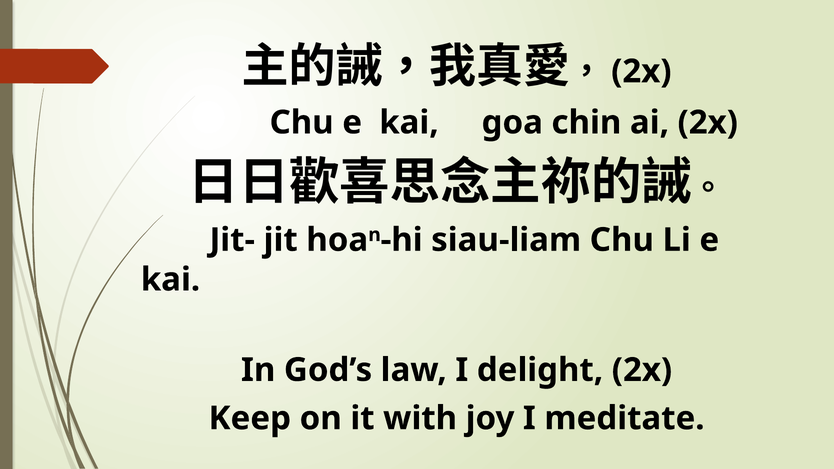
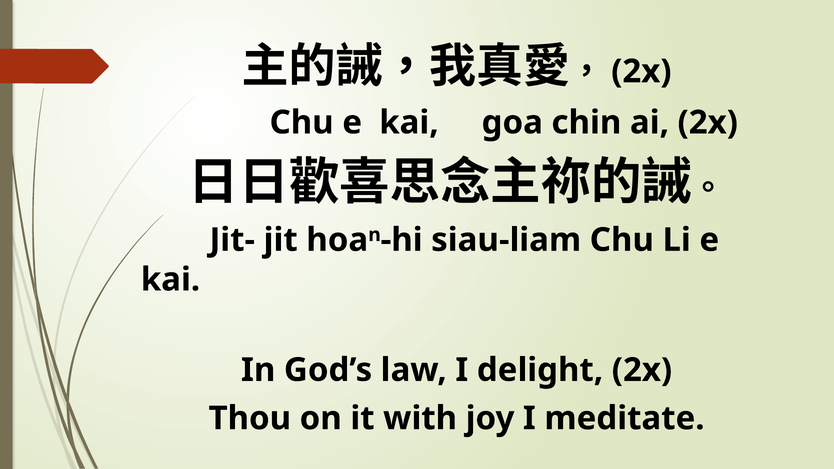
Keep: Keep -> Thou
